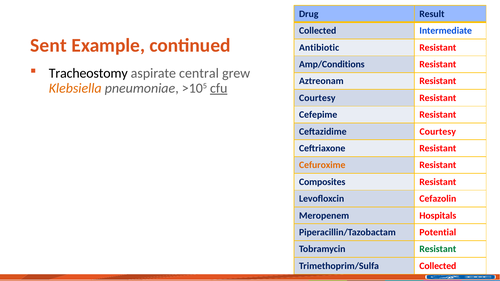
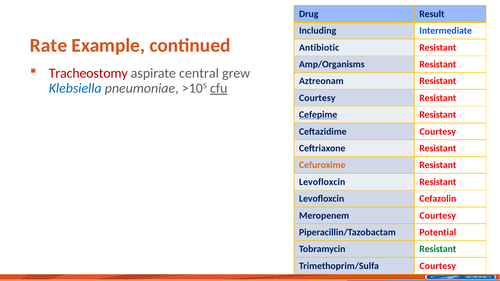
Collected at (318, 31): Collected -> Including
Sent: Sent -> Rate
Amp/Conditions: Amp/Conditions -> Amp/Organisms
Tracheostomy colour: black -> red
Klebsiella colour: orange -> blue
Cefepime underline: none -> present
Composites at (322, 182): Composites -> Levofloxcin
Meropenem Hospitals: Hospitals -> Courtesy
Trimethoprim/Sulfa Collected: Collected -> Courtesy
